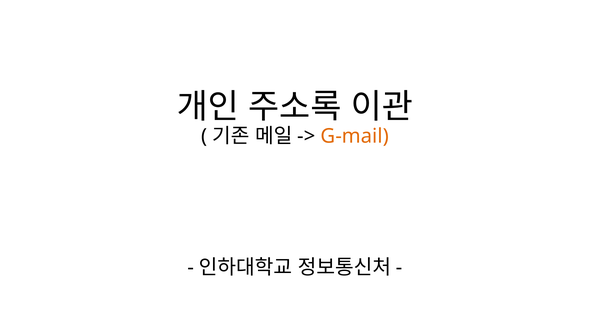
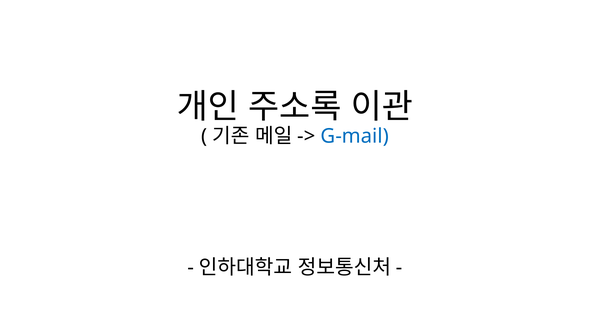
G-mail colour: orange -> blue
